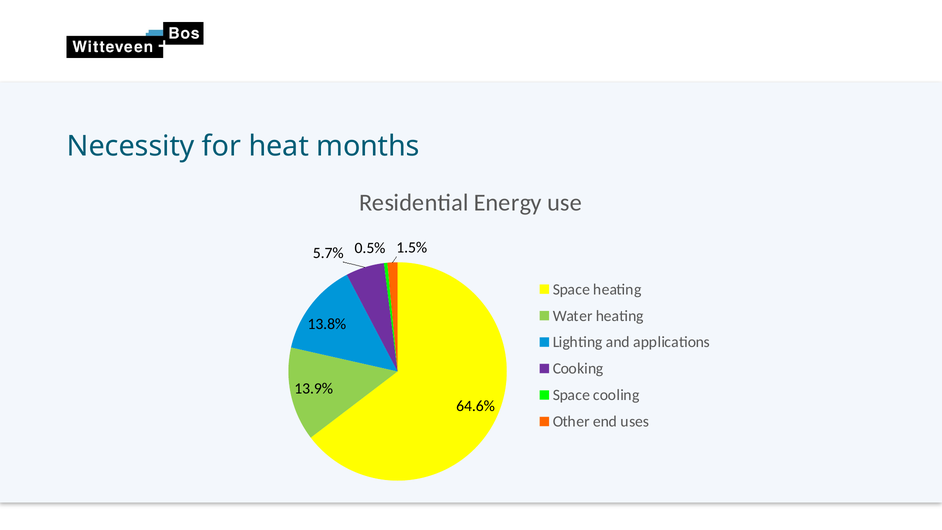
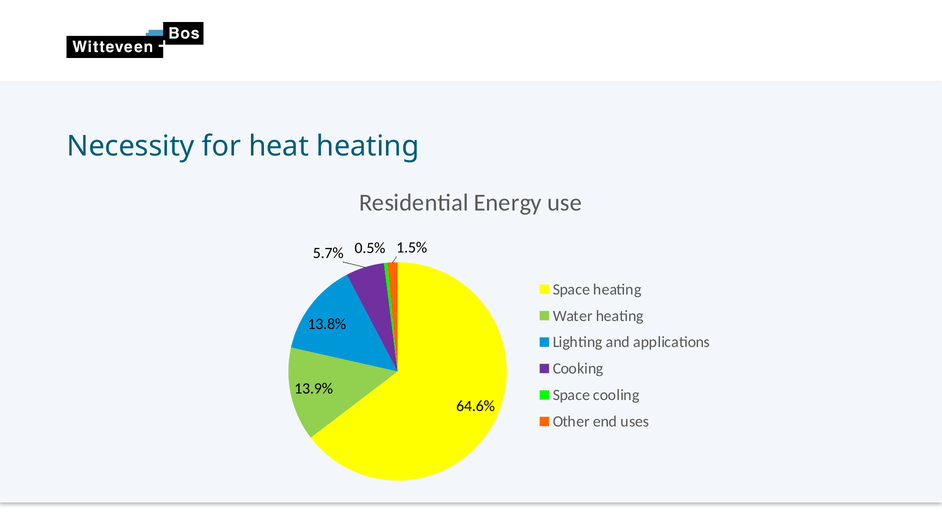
heat months: months -> heating
